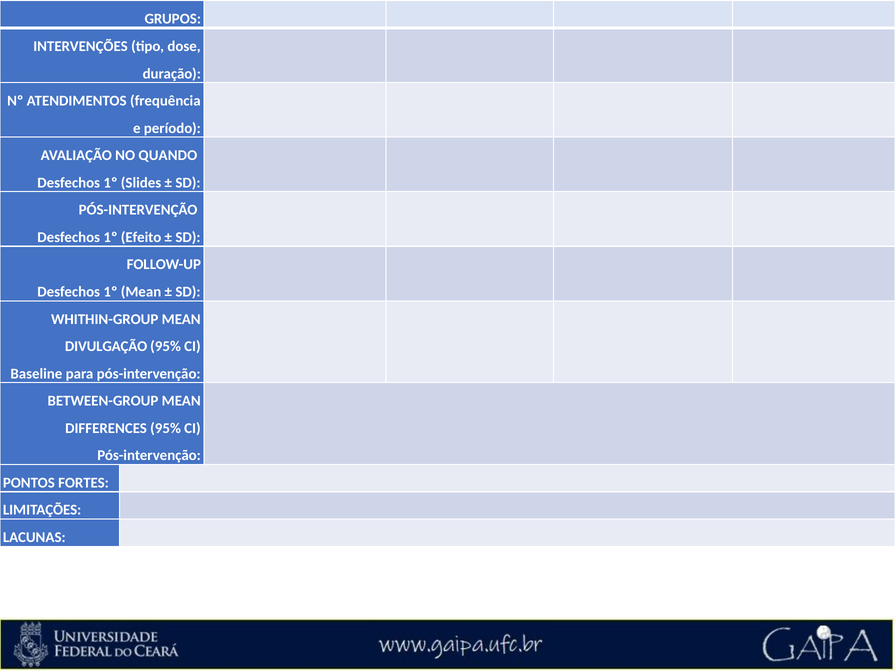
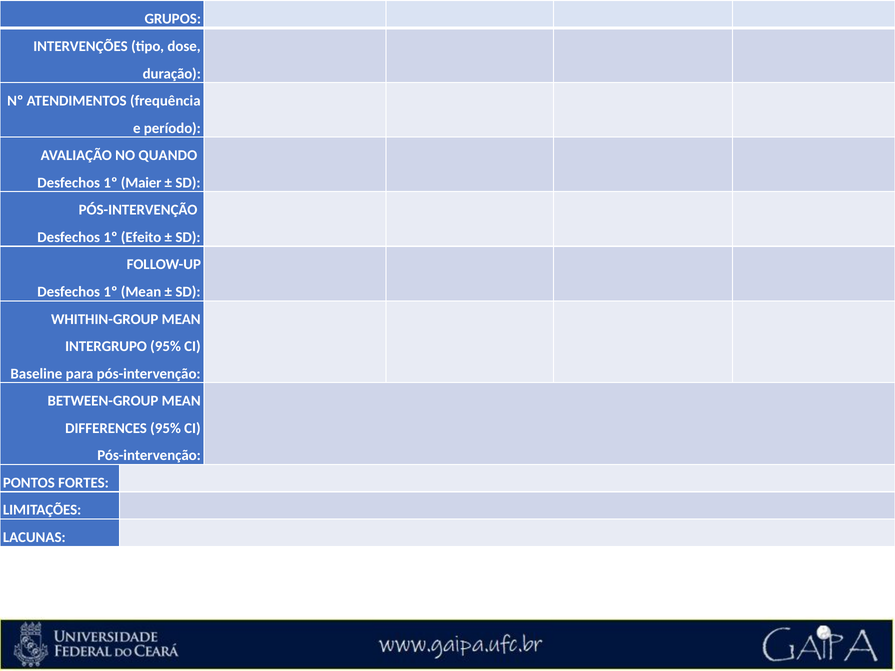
Slides: Slides -> Maier
DIVULGAÇÃO: DIVULGAÇÃO -> INTERGRUPO
